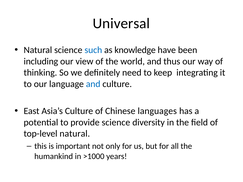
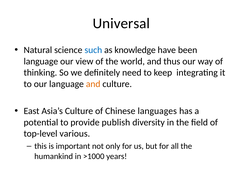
including at (41, 61): including -> language
and at (93, 84) colour: blue -> orange
provide science: science -> publish
top-level natural: natural -> various
